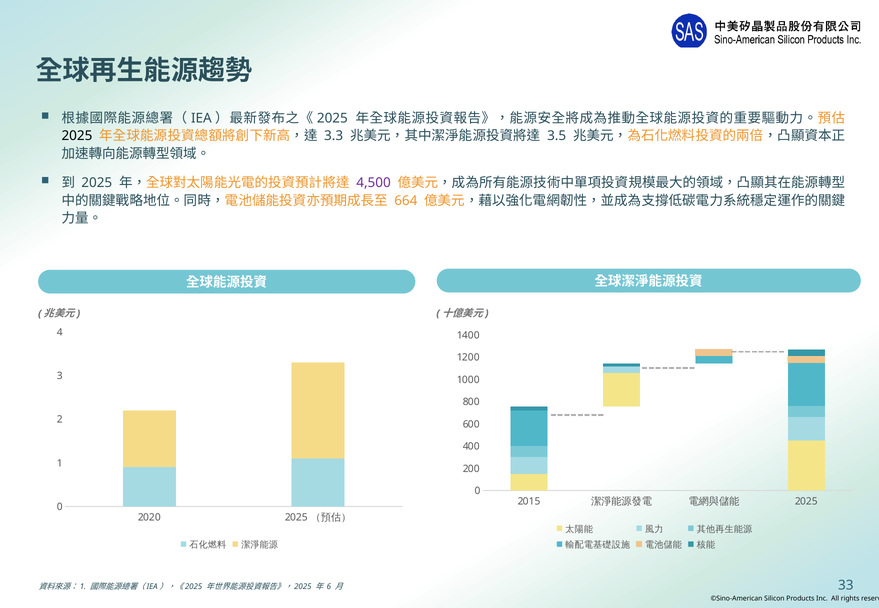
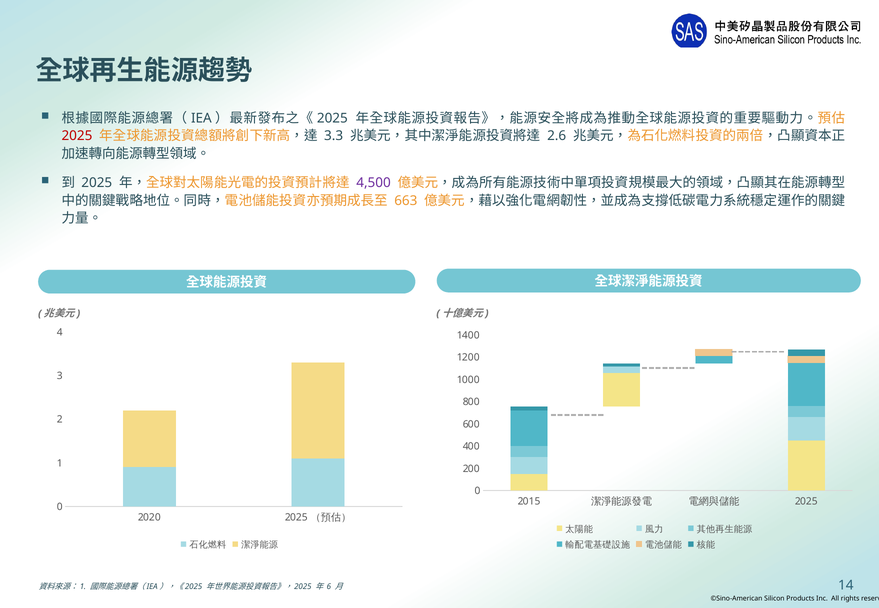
2025 at (77, 136) colour: black -> red
3.5: 3.5 -> 2.6
664: 664 -> 663
33: 33 -> 14
